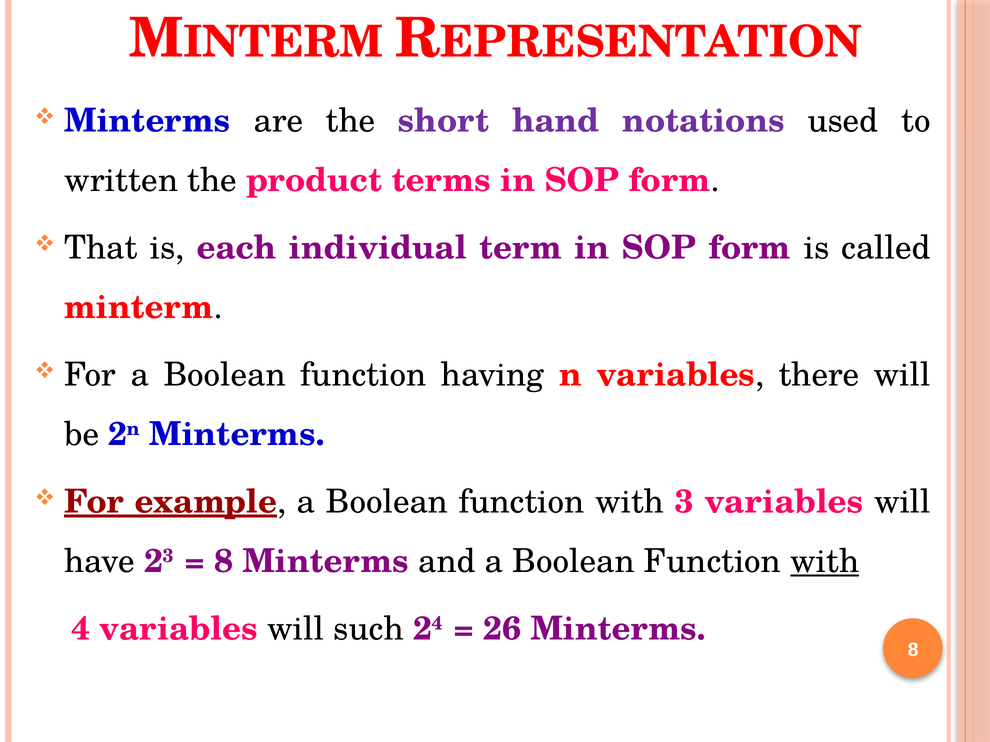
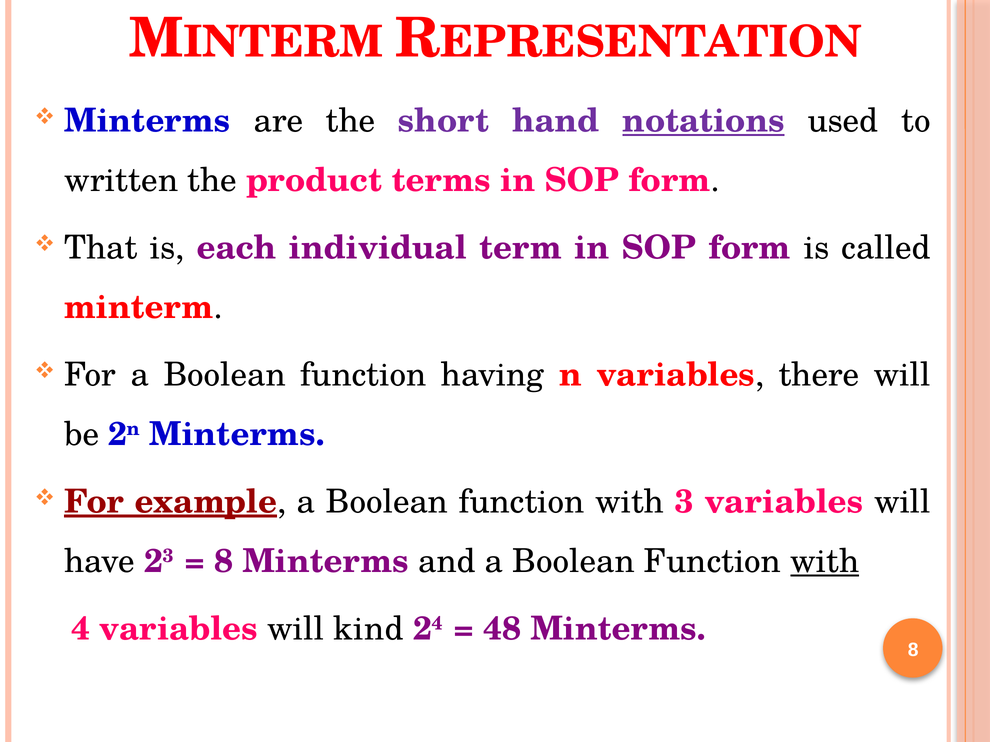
notations underline: none -> present
such: such -> kind
26: 26 -> 48
